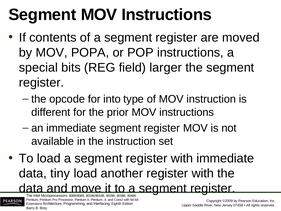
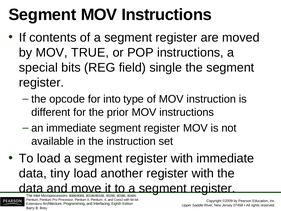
POPA: POPA -> TRUE
larger: larger -> single
